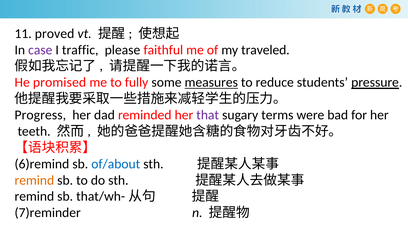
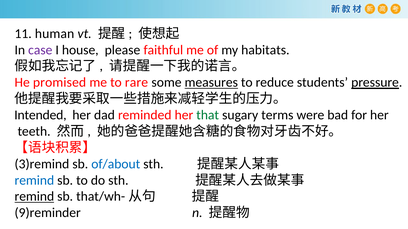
proved: proved -> human
traffic: traffic -> house
traveled: traveled -> habitats
fully: fully -> rare
Progress: Progress -> Intended
that colour: purple -> green
6)remind: 6)remind -> 3)remind
remind at (34, 181) colour: orange -> blue
remind at (34, 197) underline: none -> present
7)reminder: 7)reminder -> 9)reminder
